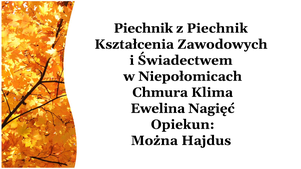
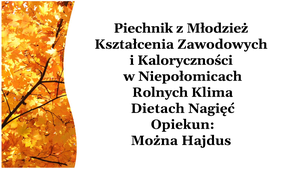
z Piechnik: Piechnik -> Młodzież
Świadectwem: Świadectwem -> Kaloryczności
Chmura: Chmura -> Rolnych
Ewelina: Ewelina -> Dietach
